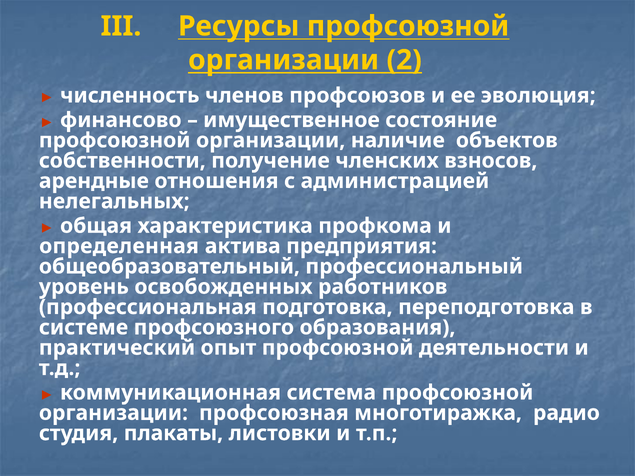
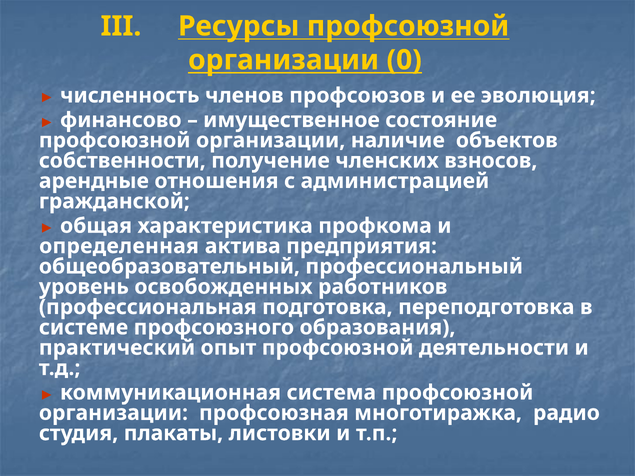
2: 2 -> 0
нелегальных: нелегальных -> гражданской
